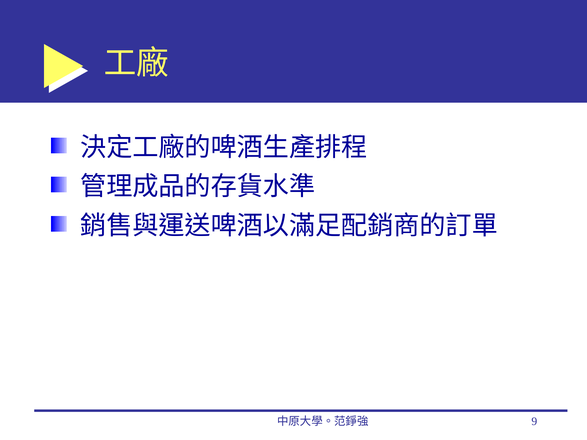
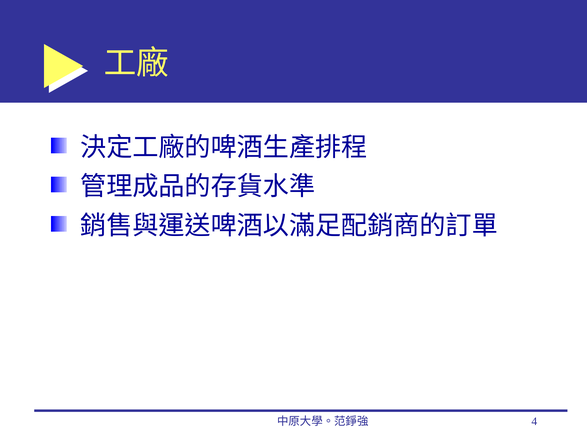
9: 9 -> 4
